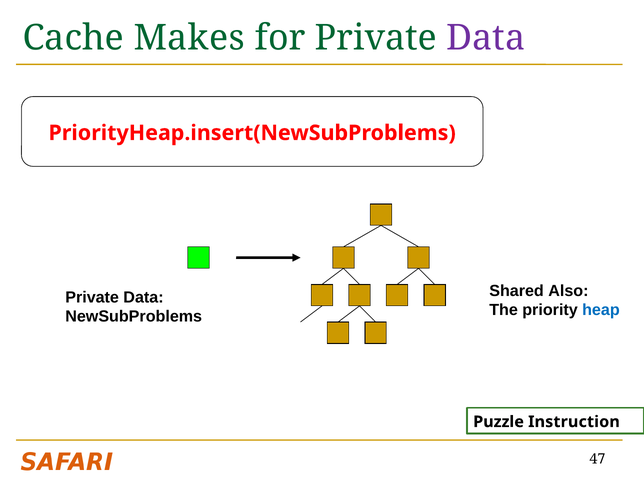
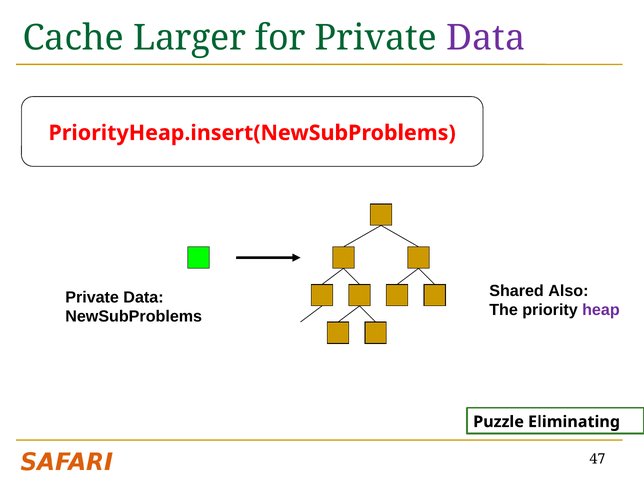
Makes: Makes -> Larger
heap colour: blue -> purple
Instruction: Instruction -> Eliminating
